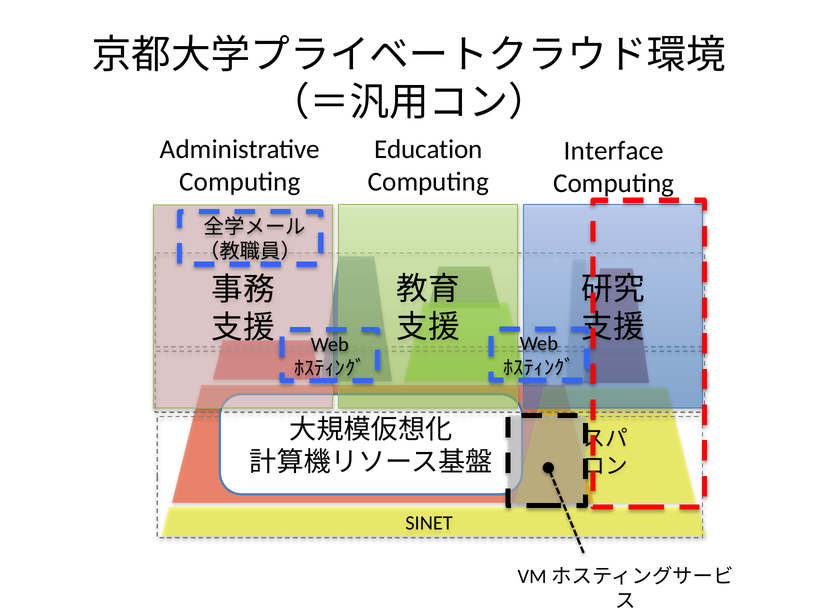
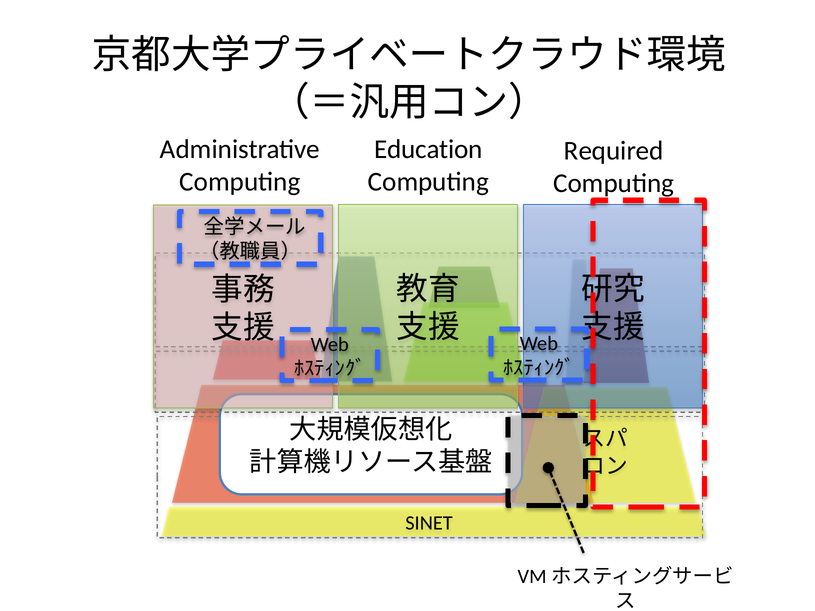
Interface: Interface -> Required
